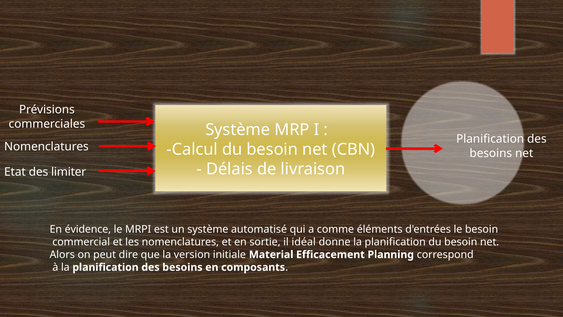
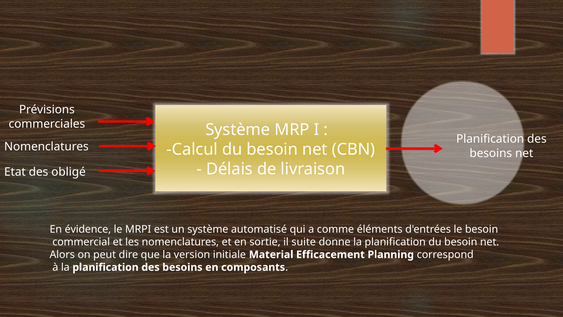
limiter: limiter -> obligé
idéal: idéal -> suite
